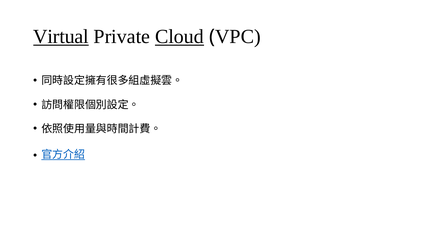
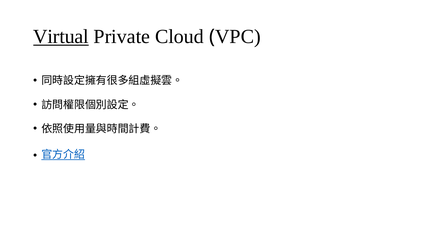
Cloud underline: present -> none
